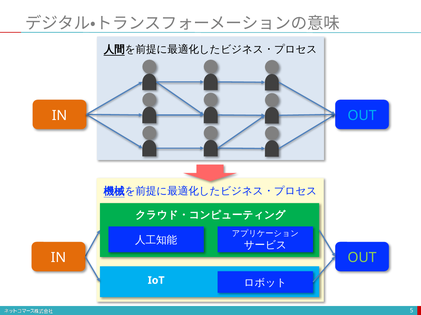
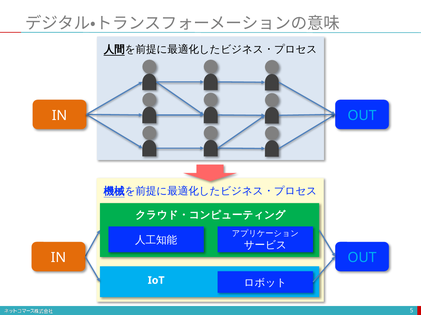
OUT at (362, 258) colour: light green -> light blue
